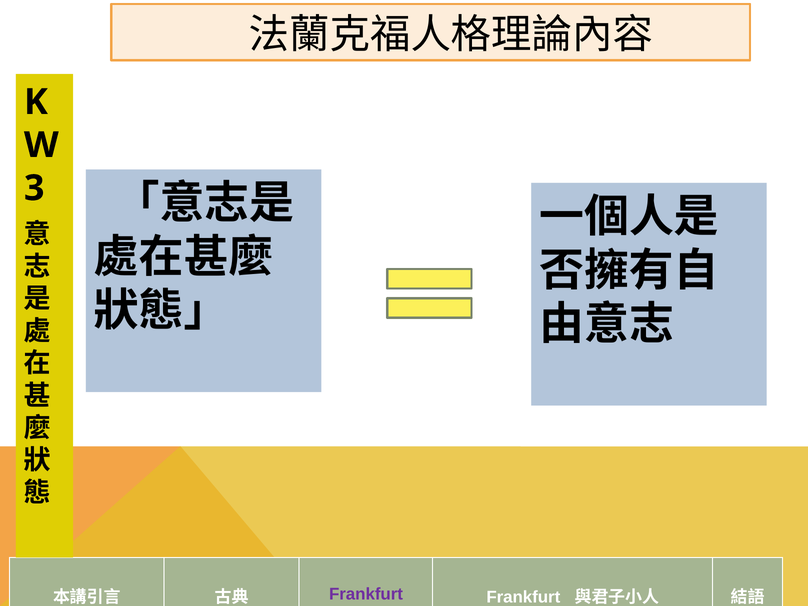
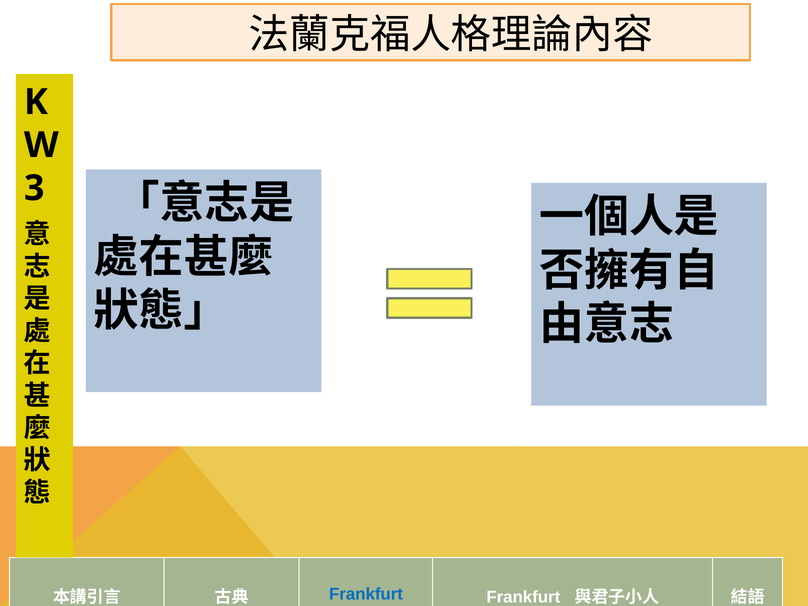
Frankfurt at (366, 594) colour: purple -> blue
